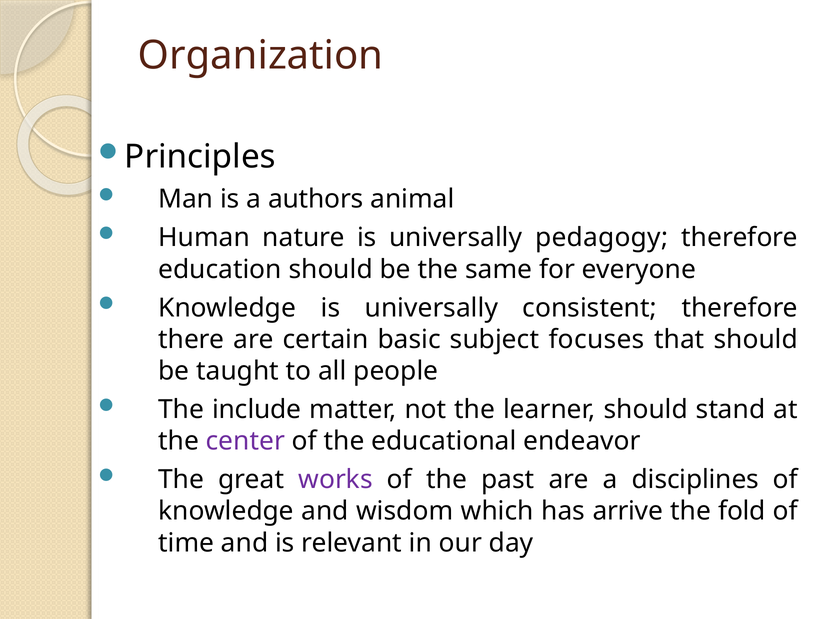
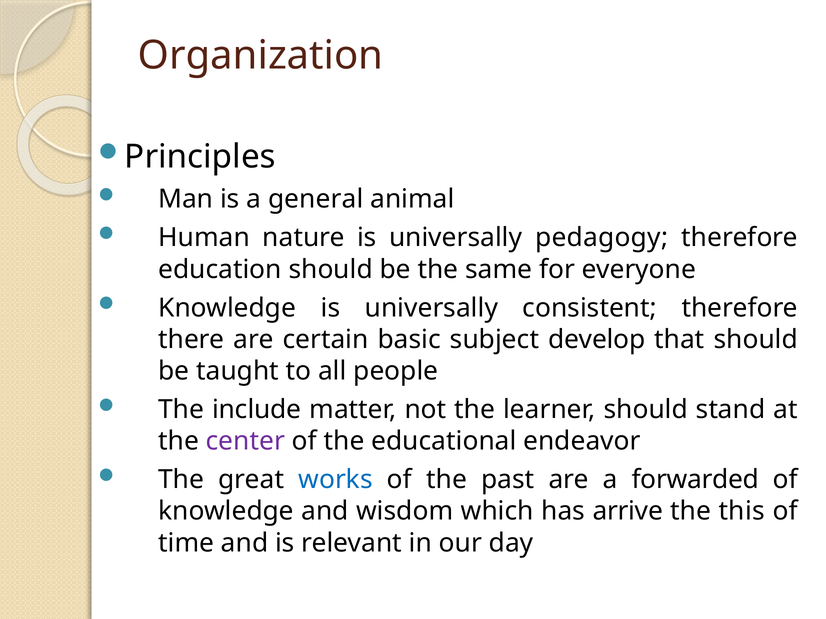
authors: authors -> general
focuses: focuses -> develop
works colour: purple -> blue
disciplines: disciplines -> forwarded
fold: fold -> this
